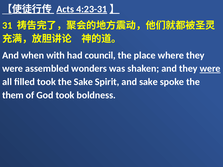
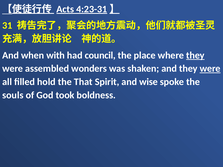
they at (195, 55) underline: none -> present
filled took: took -> hold
the Sake: Sake -> That
and sake: sake -> wise
them: them -> souls
